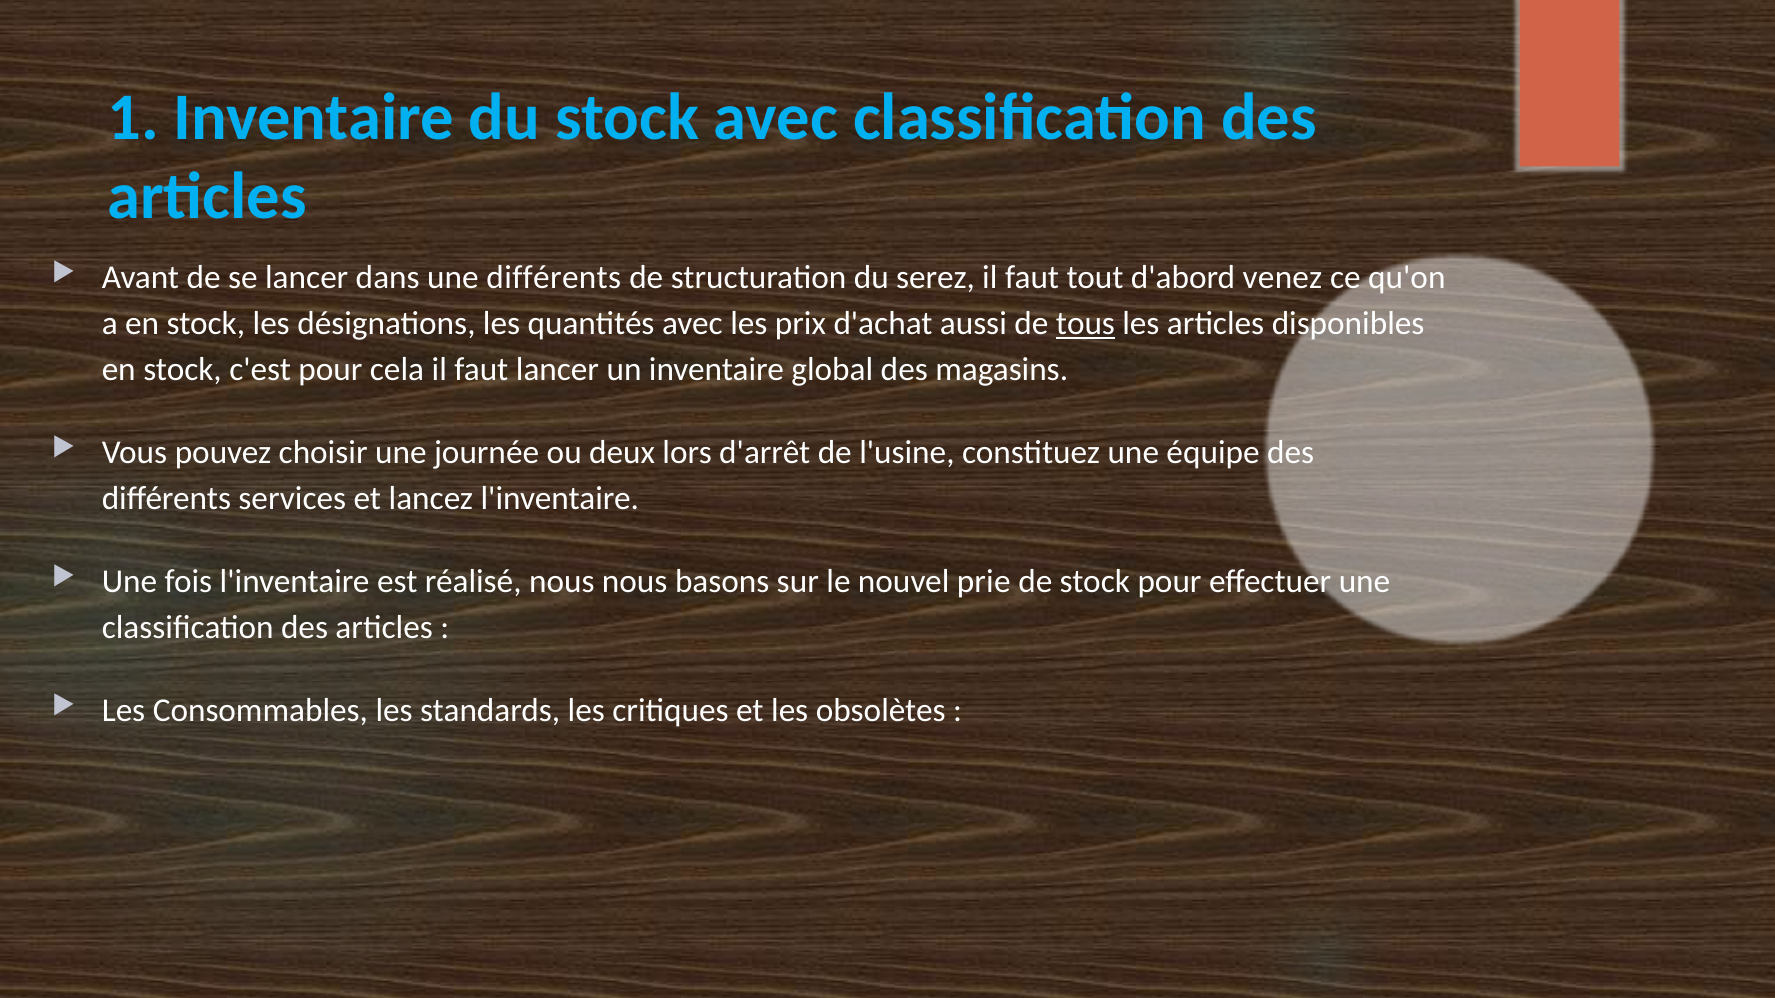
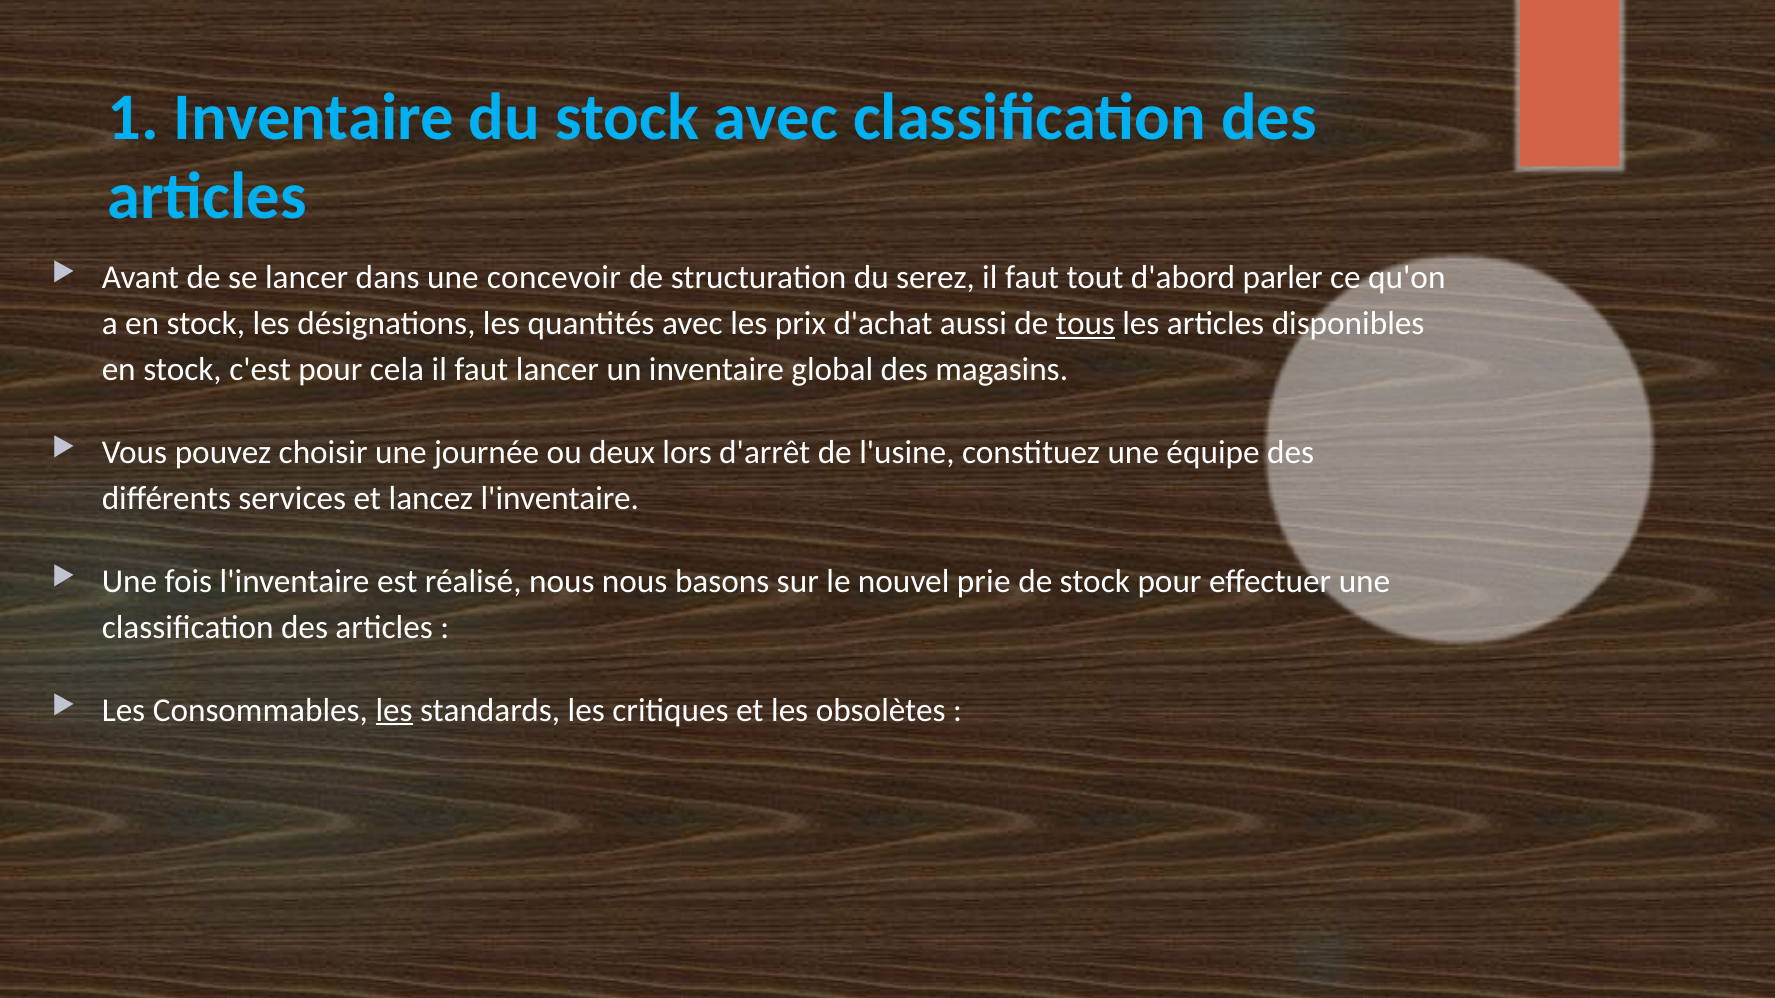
une différents: différents -> concevoir
venez: venez -> parler
les at (394, 710) underline: none -> present
